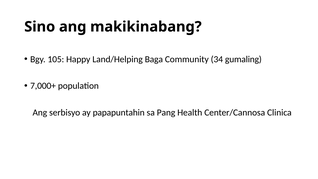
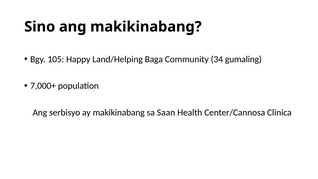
ay papapuntahin: papapuntahin -> makikinabang
Pang: Pang -> Saan
